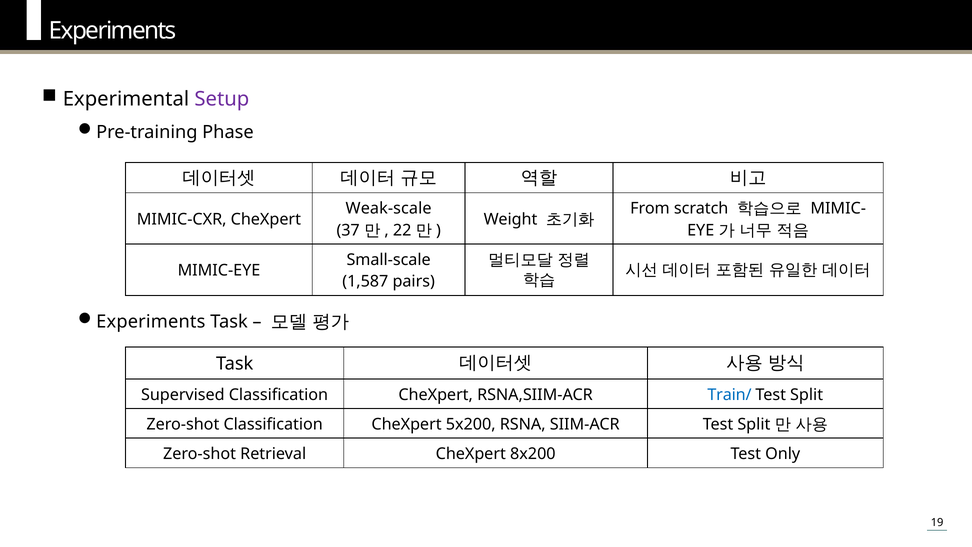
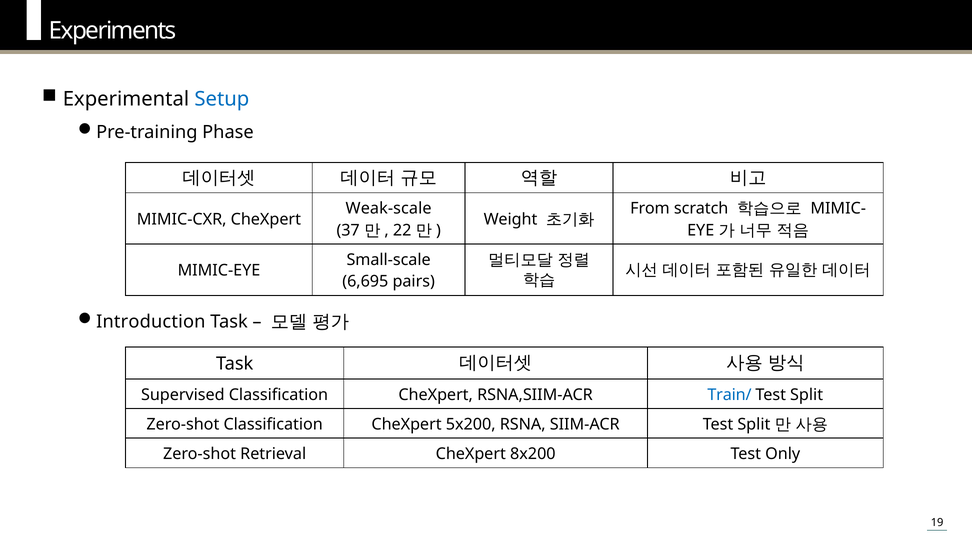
Setup colour: purple -> blue
1,587: 1,587 -> 6,695
Experiments at (151, 322): Experiments -> Introduction
